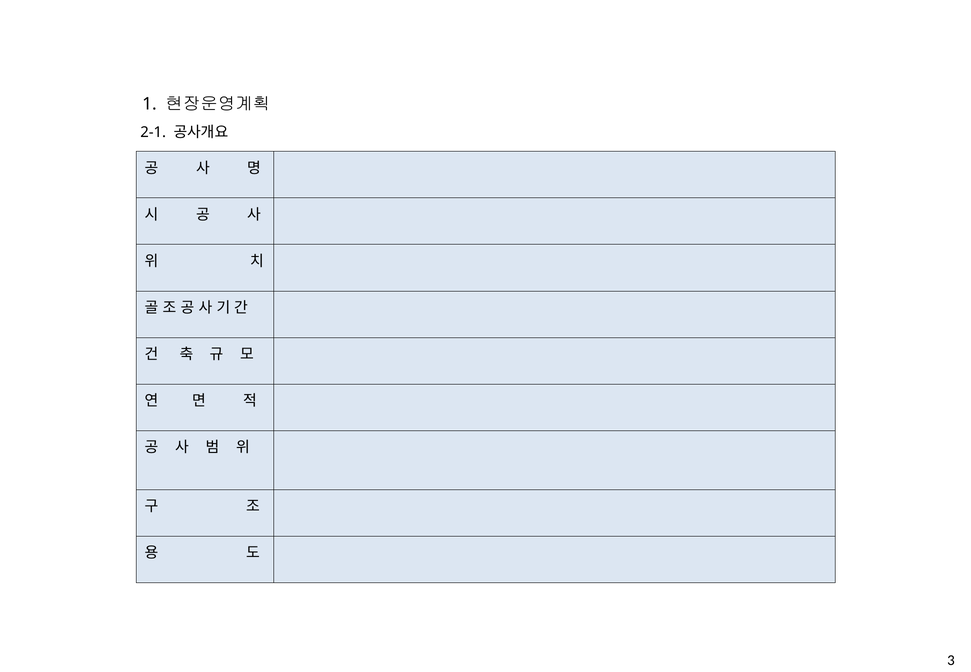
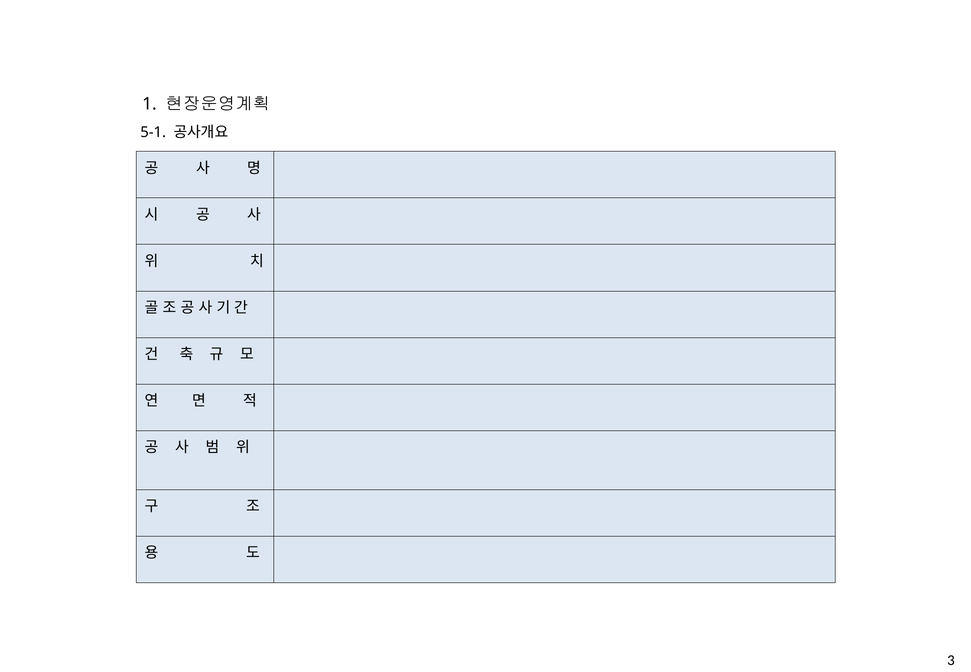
2-1: 2-1 -> 5-1
